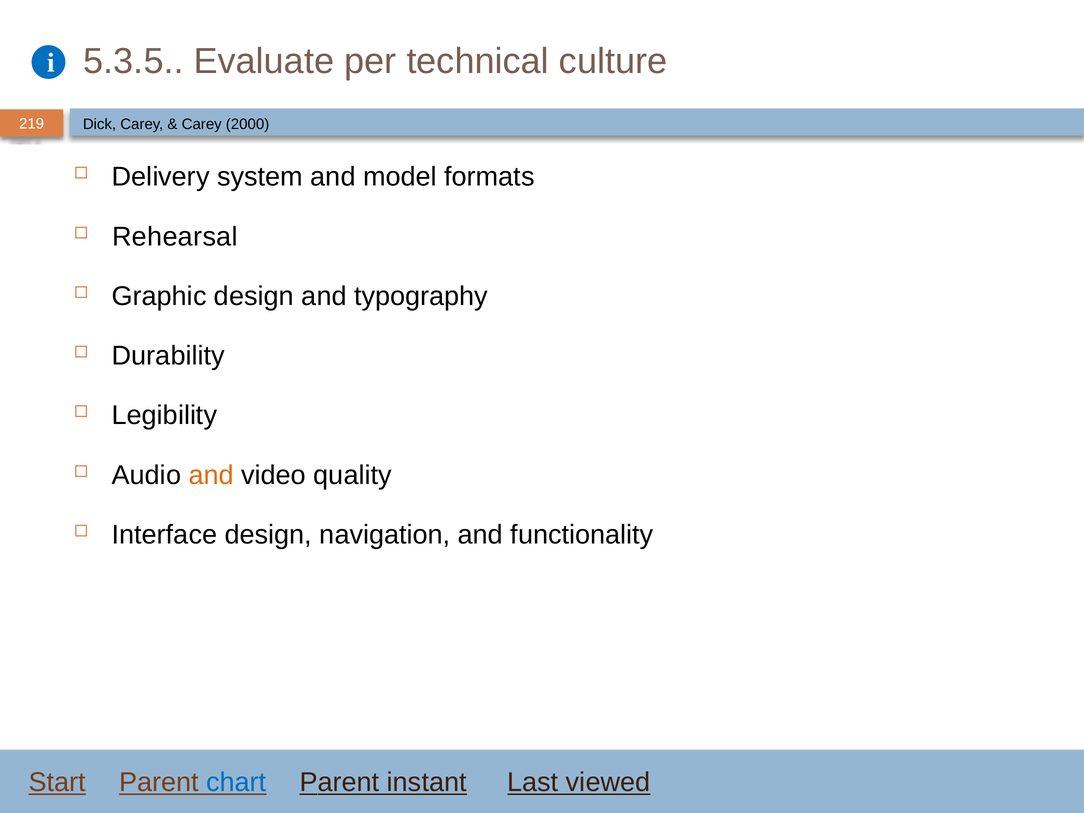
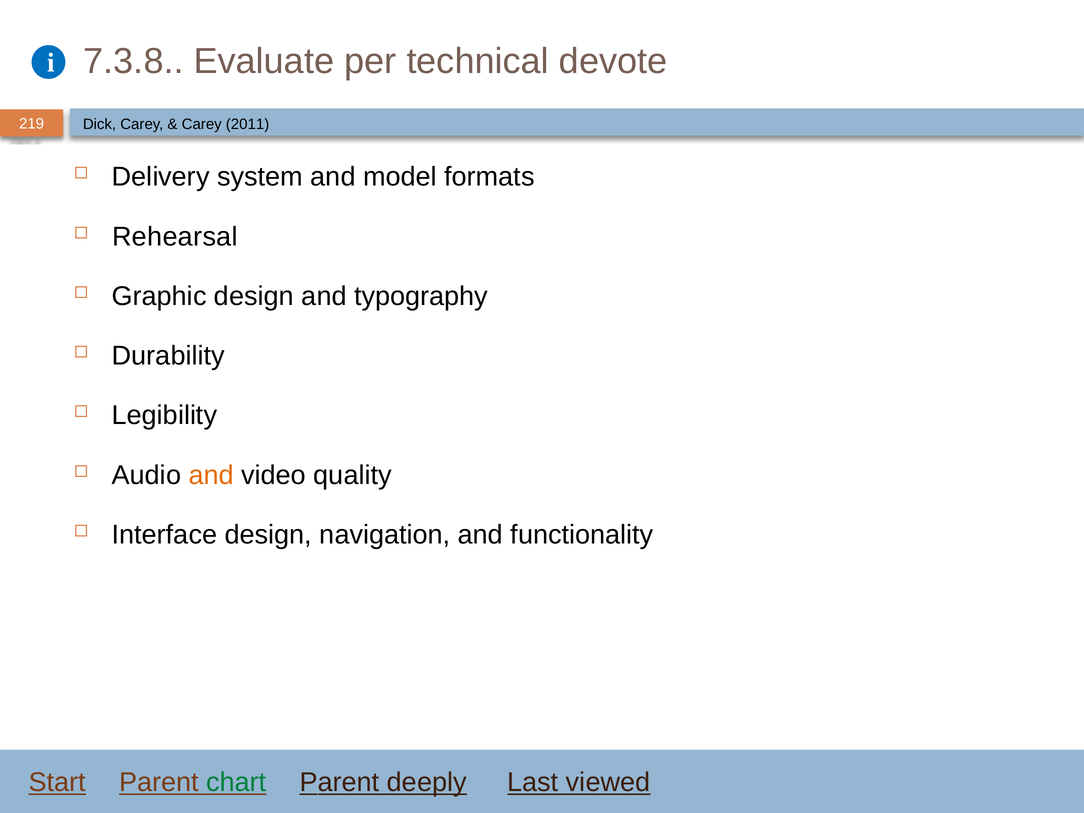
5.3.5: 5.3.5 -> 7.3.8
culture: culture -> devote
2000: 2000 -> 2011
chart colour: blue -> green
instant: instant -> deeply
